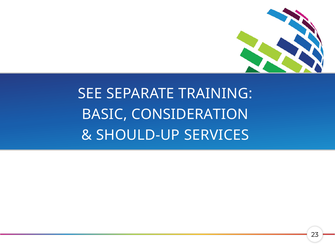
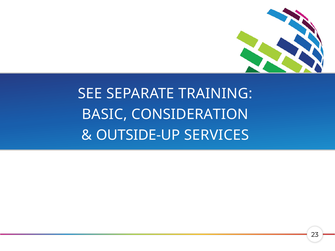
SHOULD-UP: SHOULD-UP -> OUTSIDE-UP
